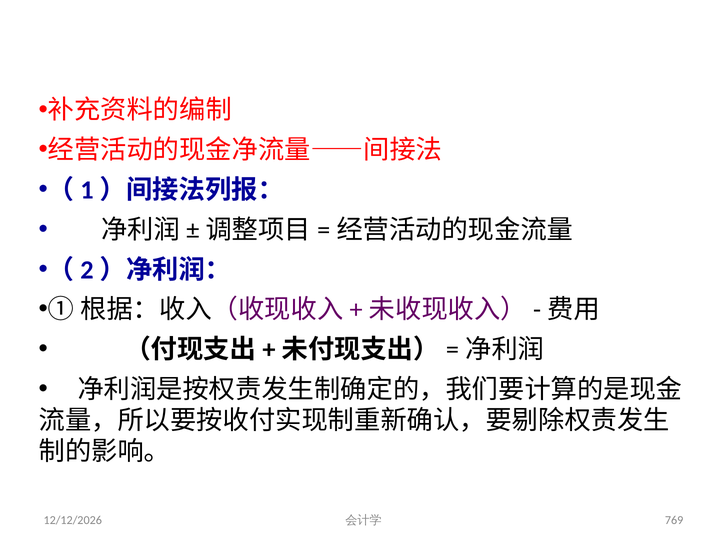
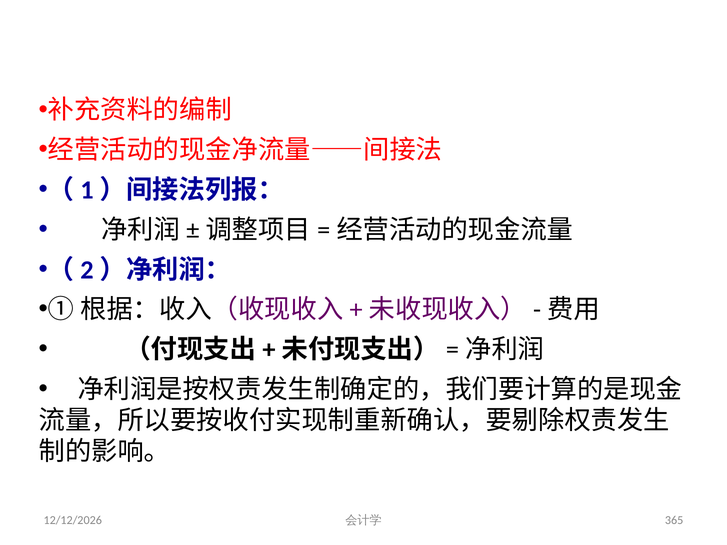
769: 769 -> 365
